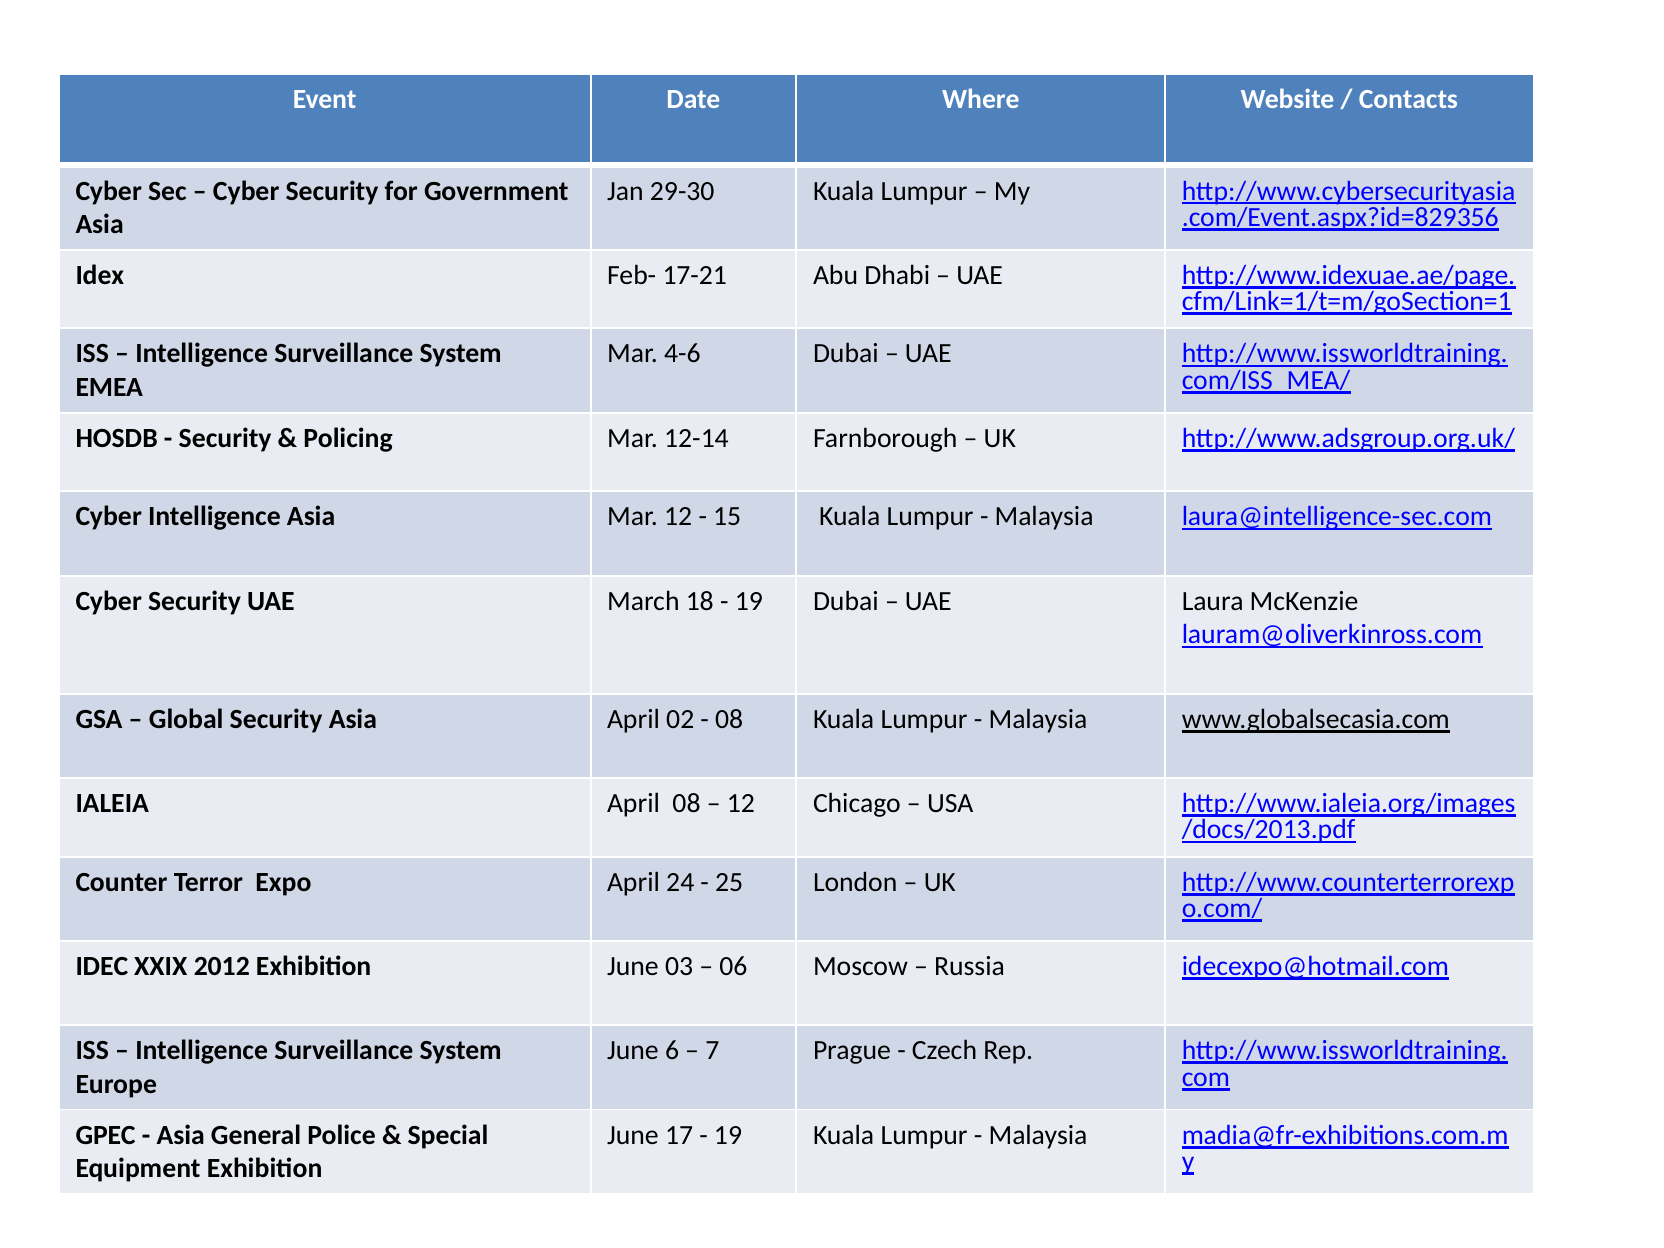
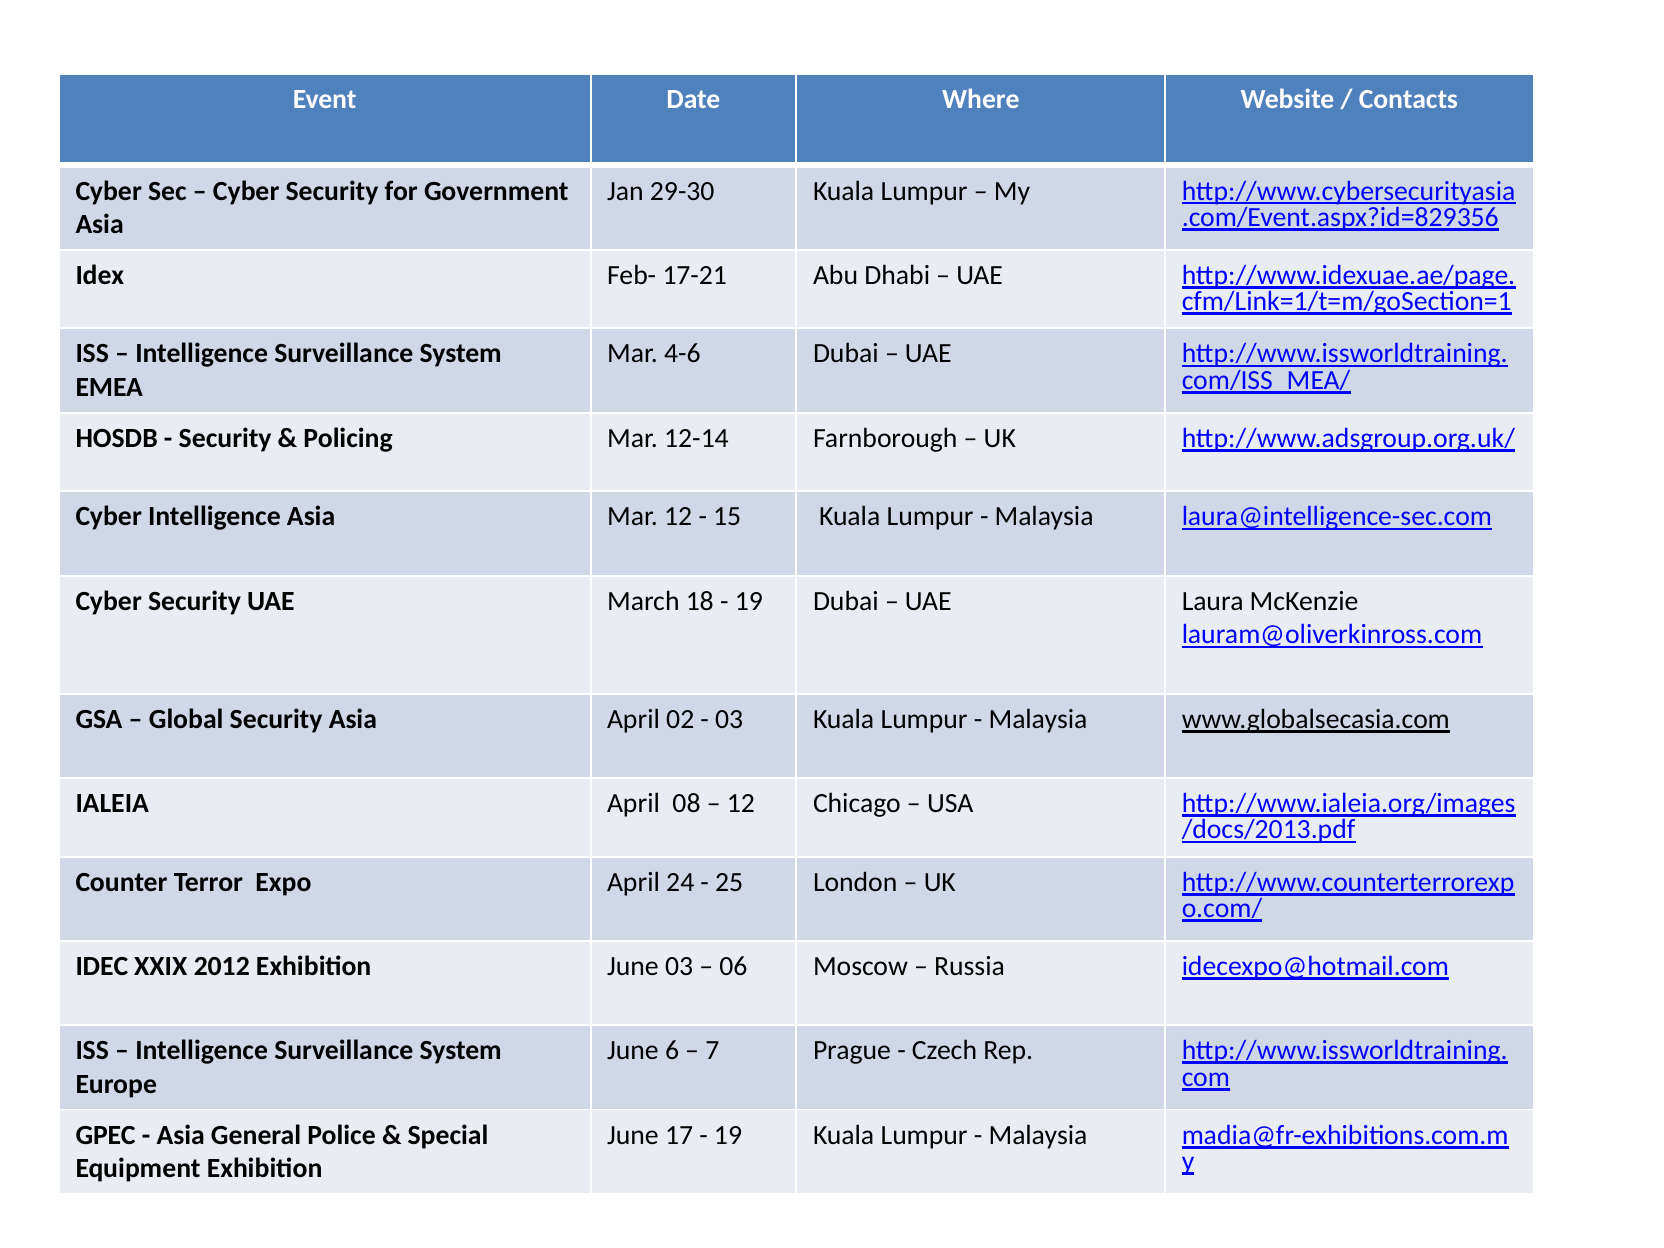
08 at (729, 719): 08 -> 03
